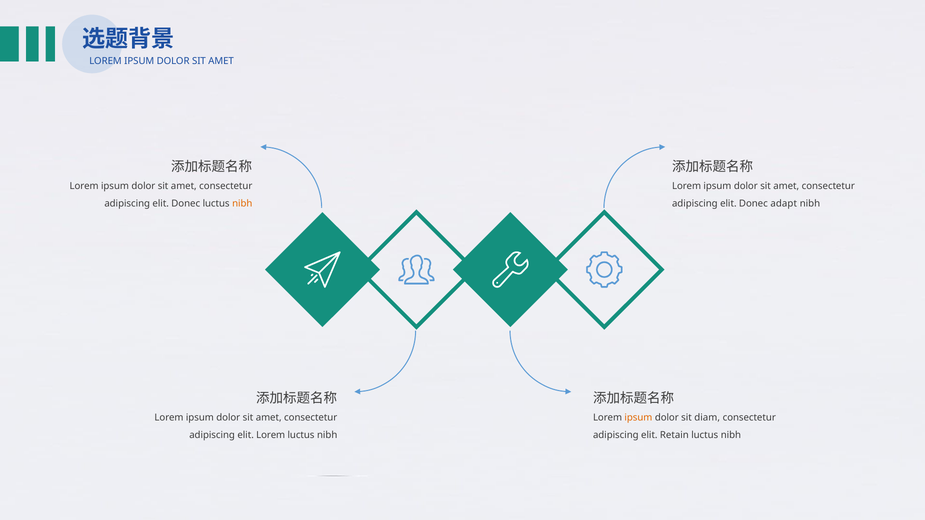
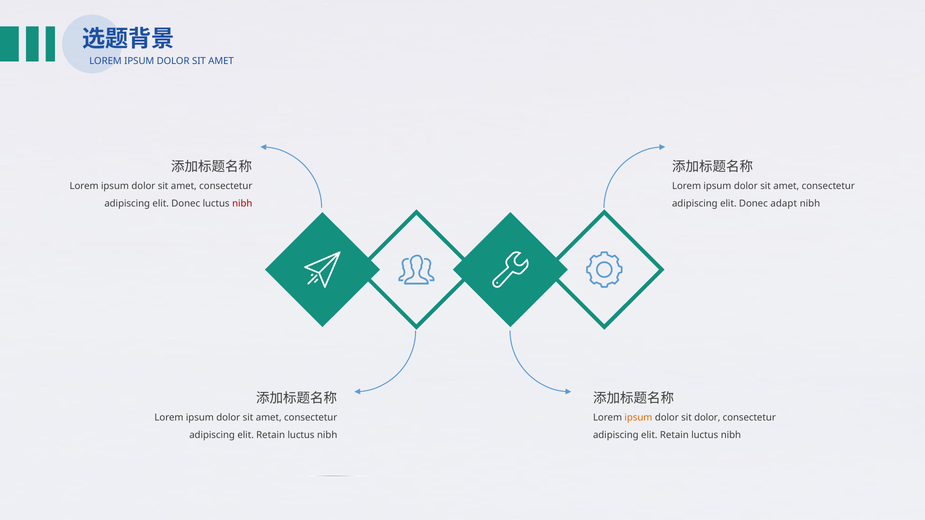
nibh at (242, 204) colour: orange -> red
sit diam: diam -> dolor
Lorem at (271, 435): Lorem -> Retain
